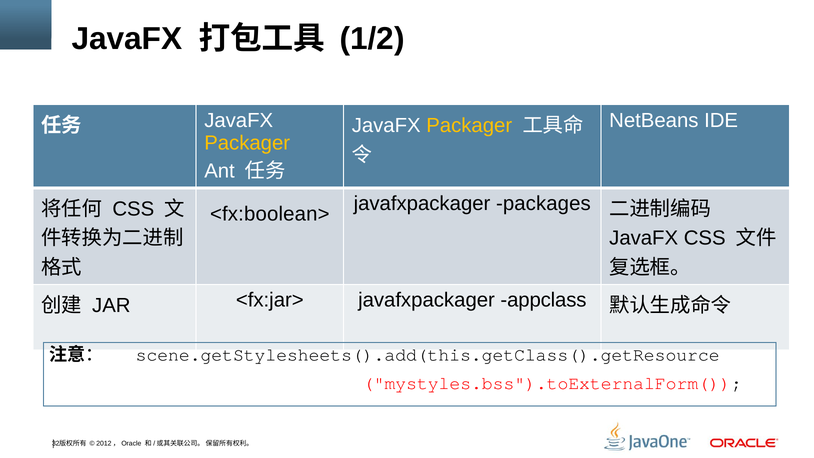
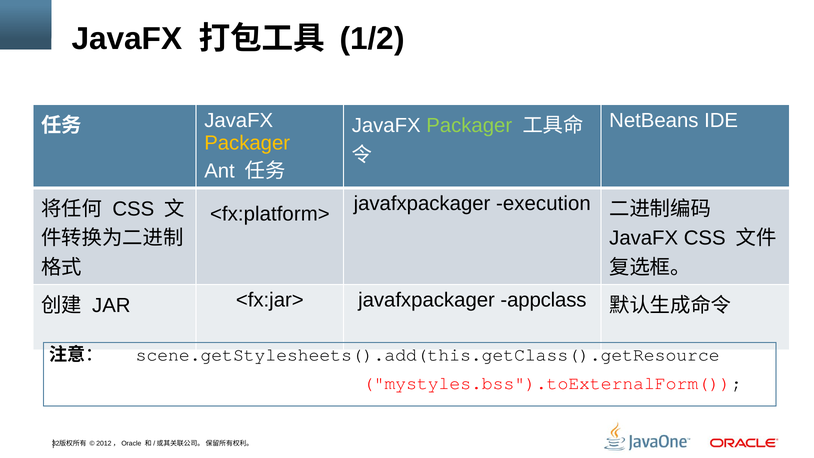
Packager at (469, 126) colour: yellow -> light green
packages: packages -> execution
<fx:boolean>: <fx:boolean> -> <fx:platform>
